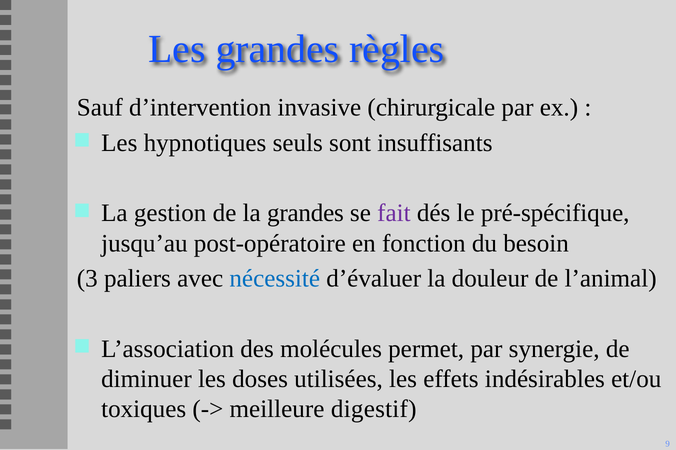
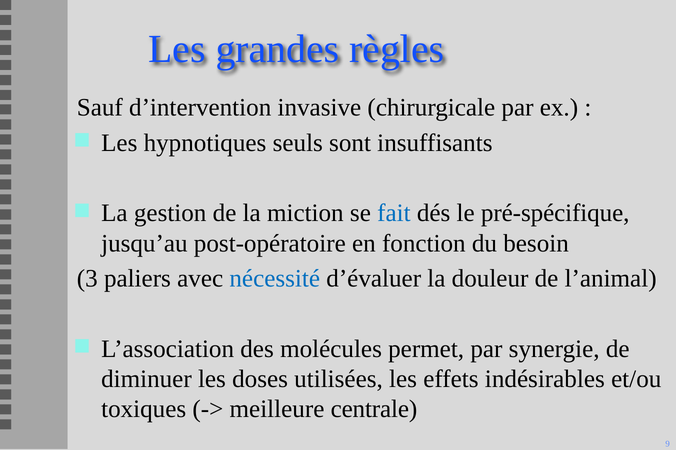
la grandes: grandes -> miction
fait colour: purple -> blue
digestif: digestif -> centrale
